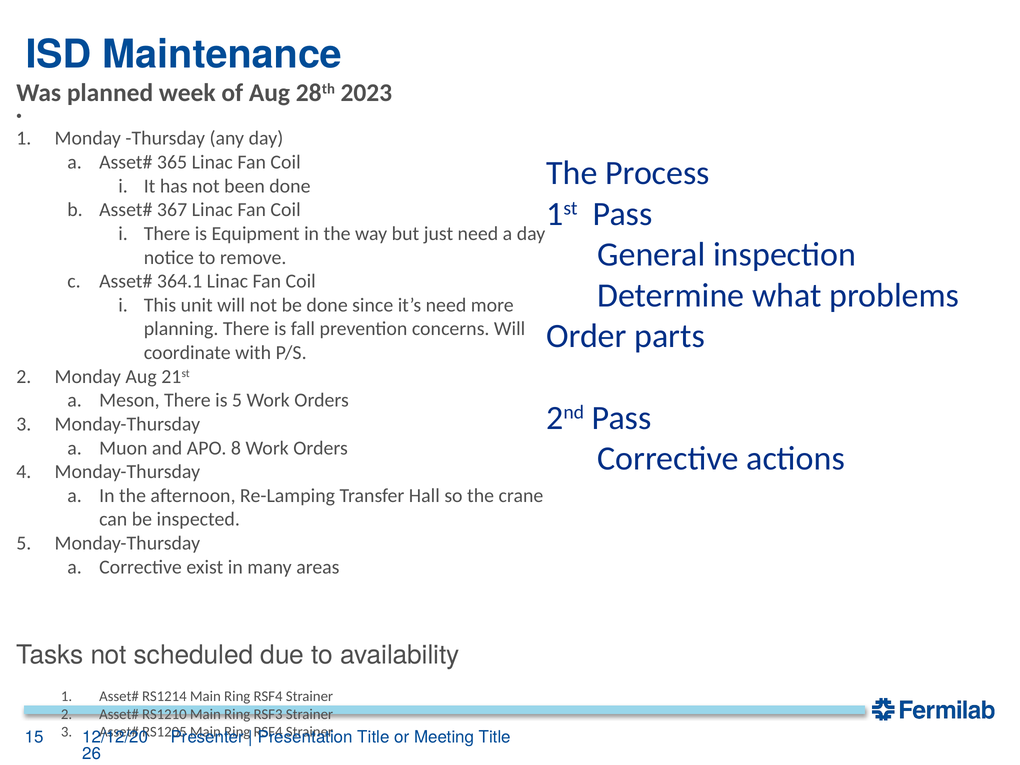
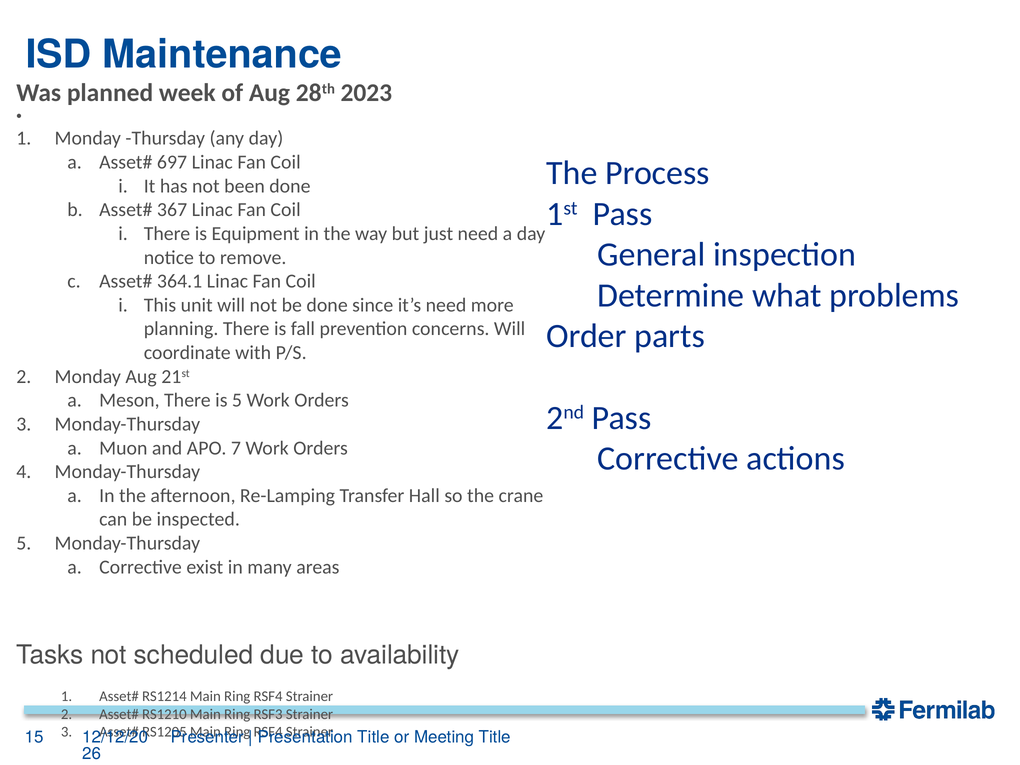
365: 365 -> 697
8: 8 -> 7
